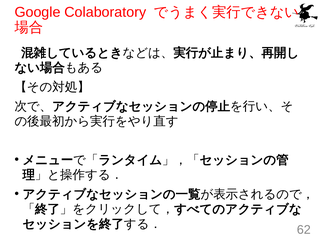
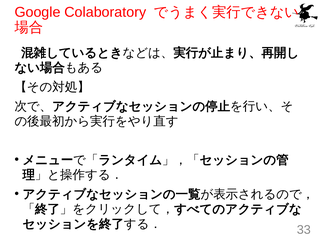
62: 62 -> 33
